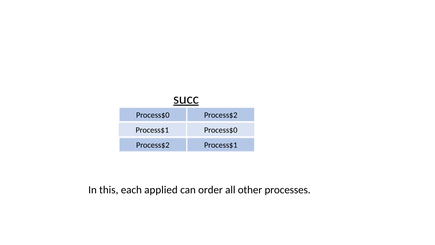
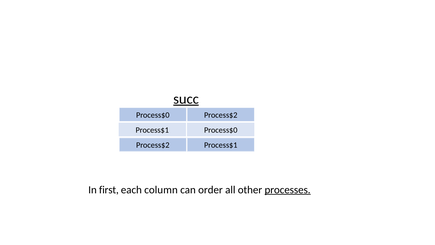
this: this -> first
applied: applied -> column
processes underline: none -> present
